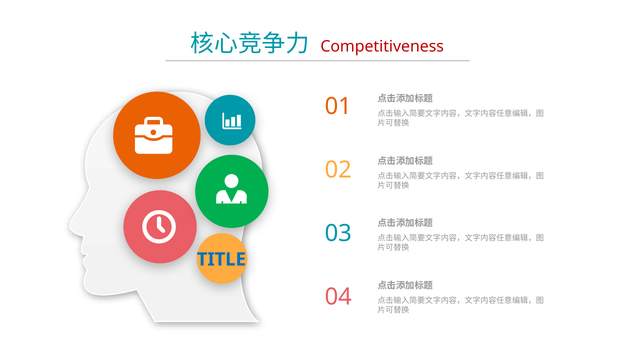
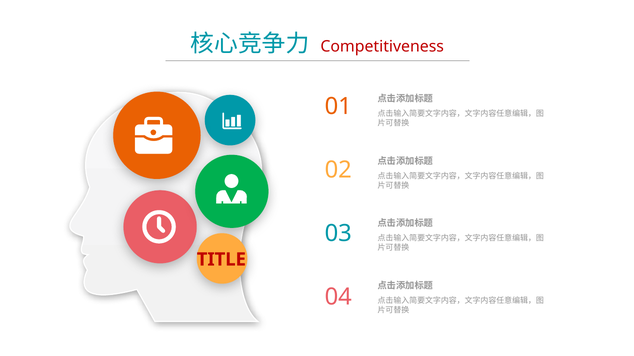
TITLE colour: blue -> red
